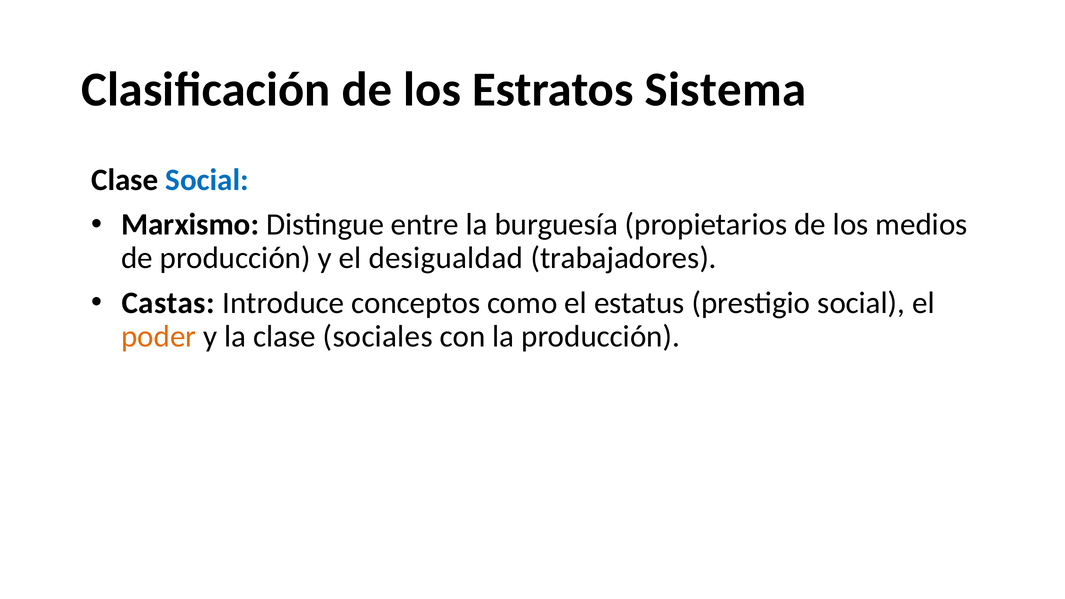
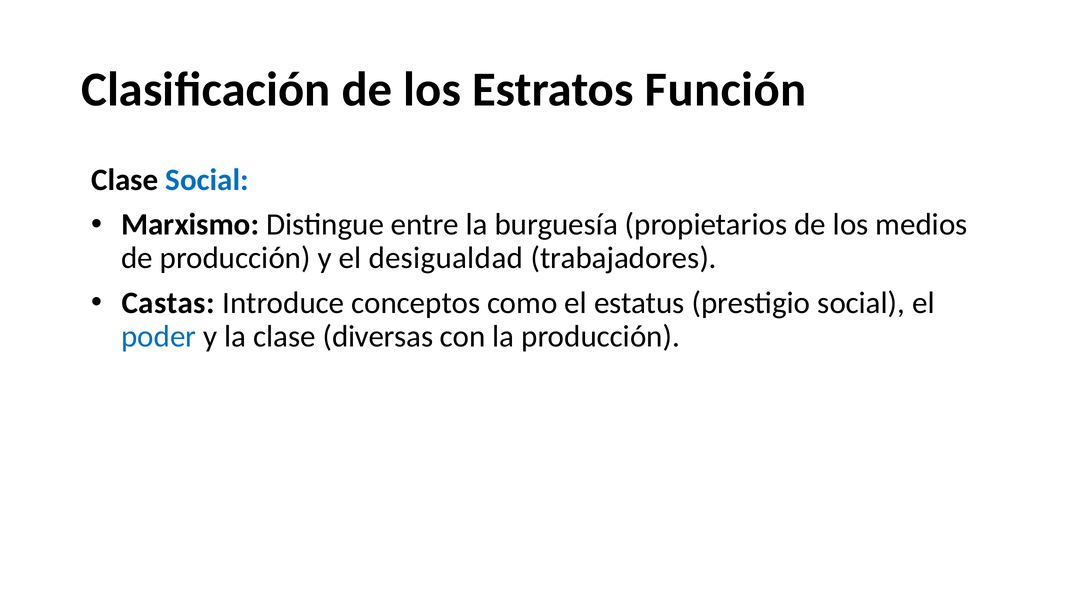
Sistema: Sistema -> Función
poder colour: orange -> blue
sociales: sociales -> diversas
